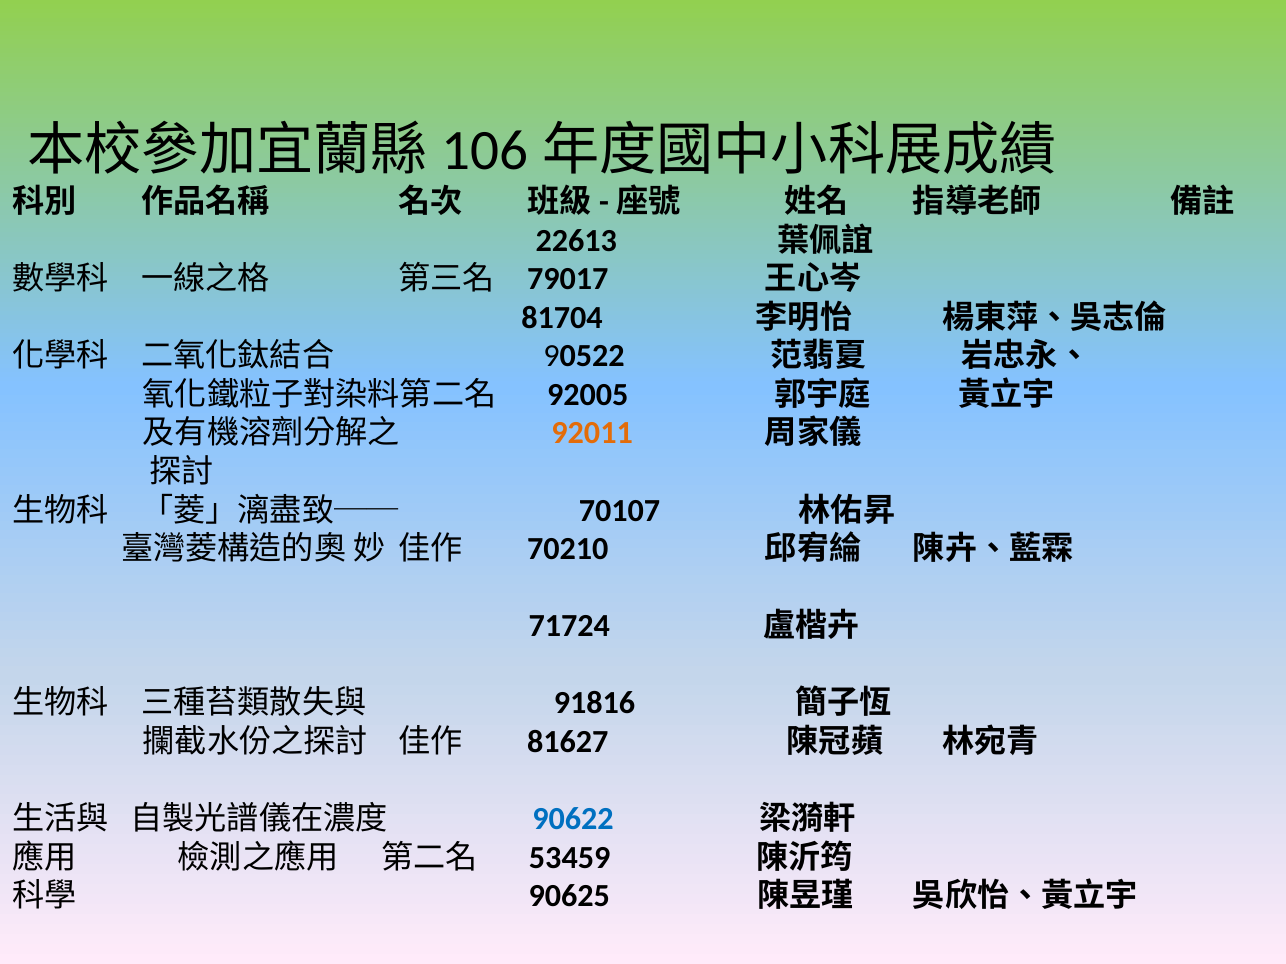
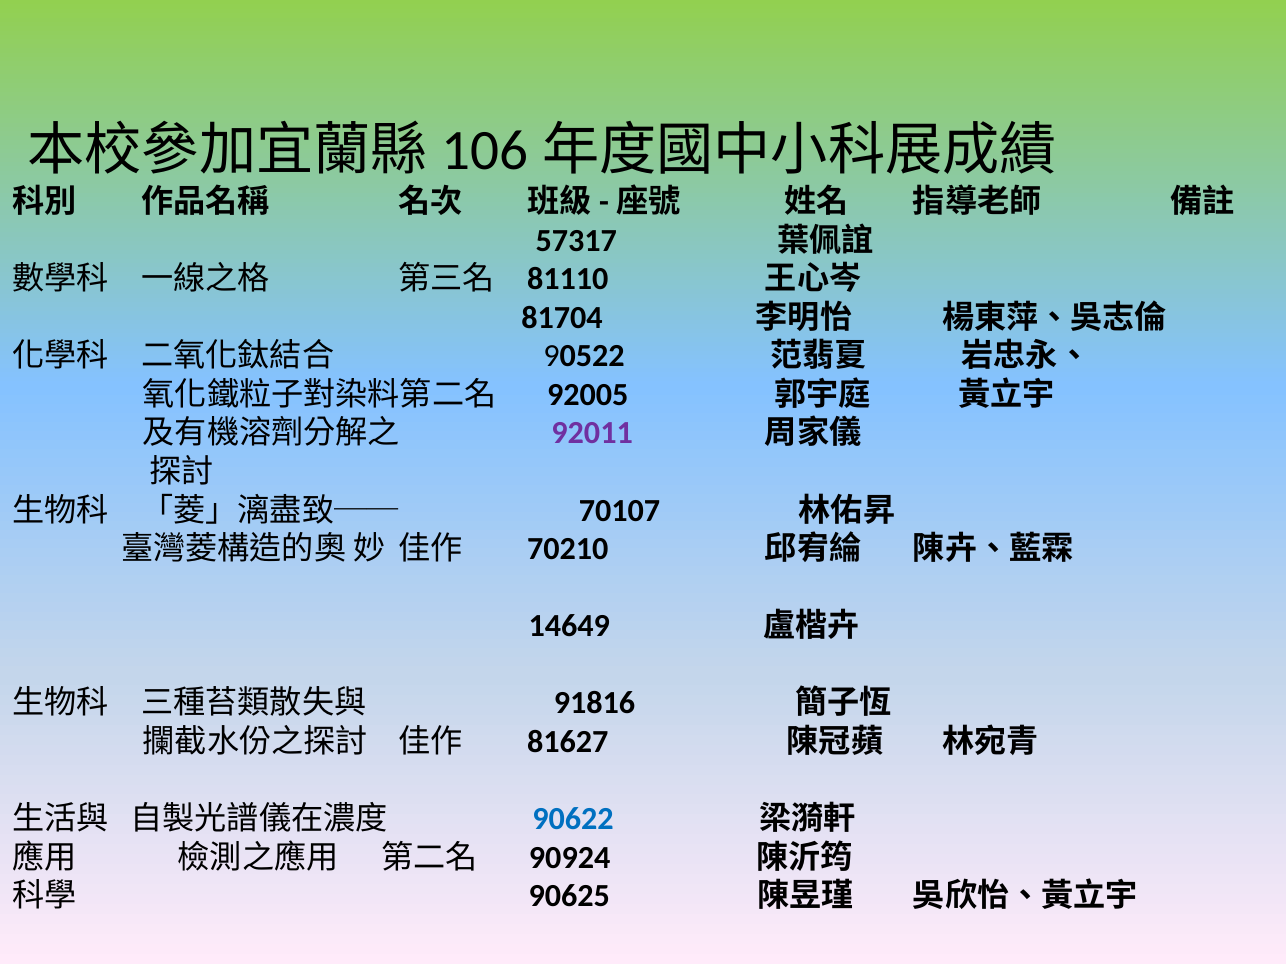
22613: 22613 -> 57317
79017: 79017 -> 81110
92011 colour: orange -> purple
71724: 71724 -> 14649
53459: 53459 -> 90924
